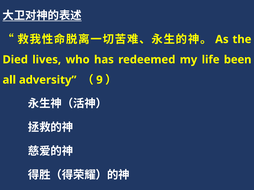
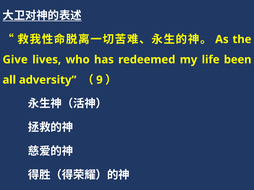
Died: Died -> Give
